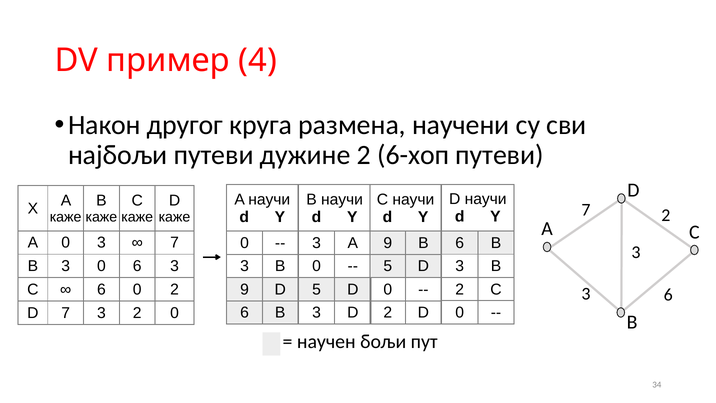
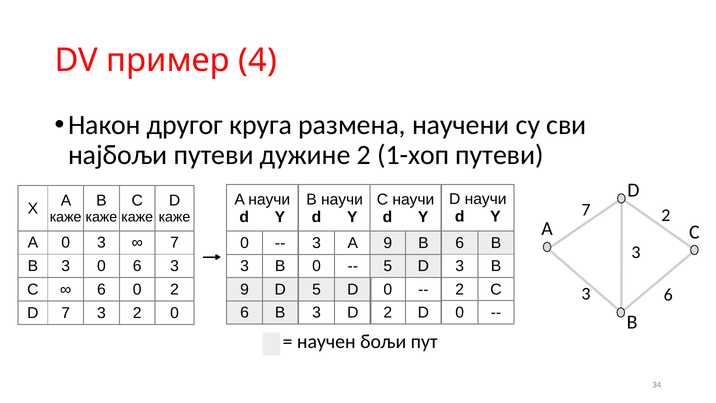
6-хоп: 6-хоп -> 1-хоп
